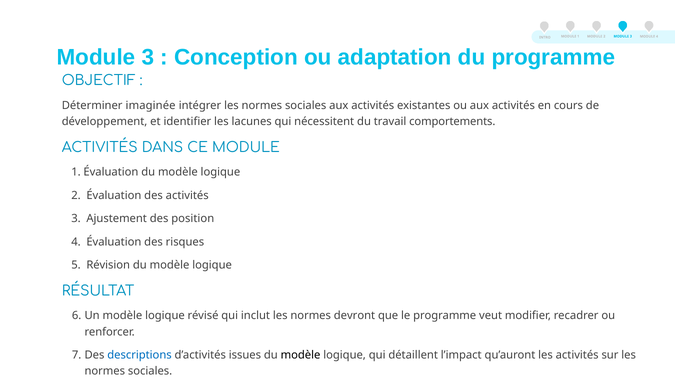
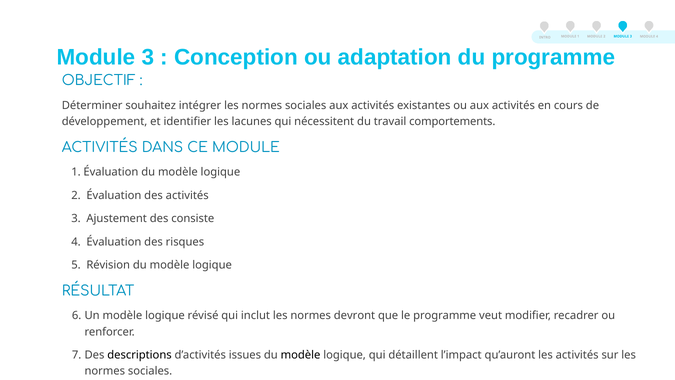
imaginée: imaginée -> souhaitez
position: position -> consiste
descriptions colour: blue -> black
